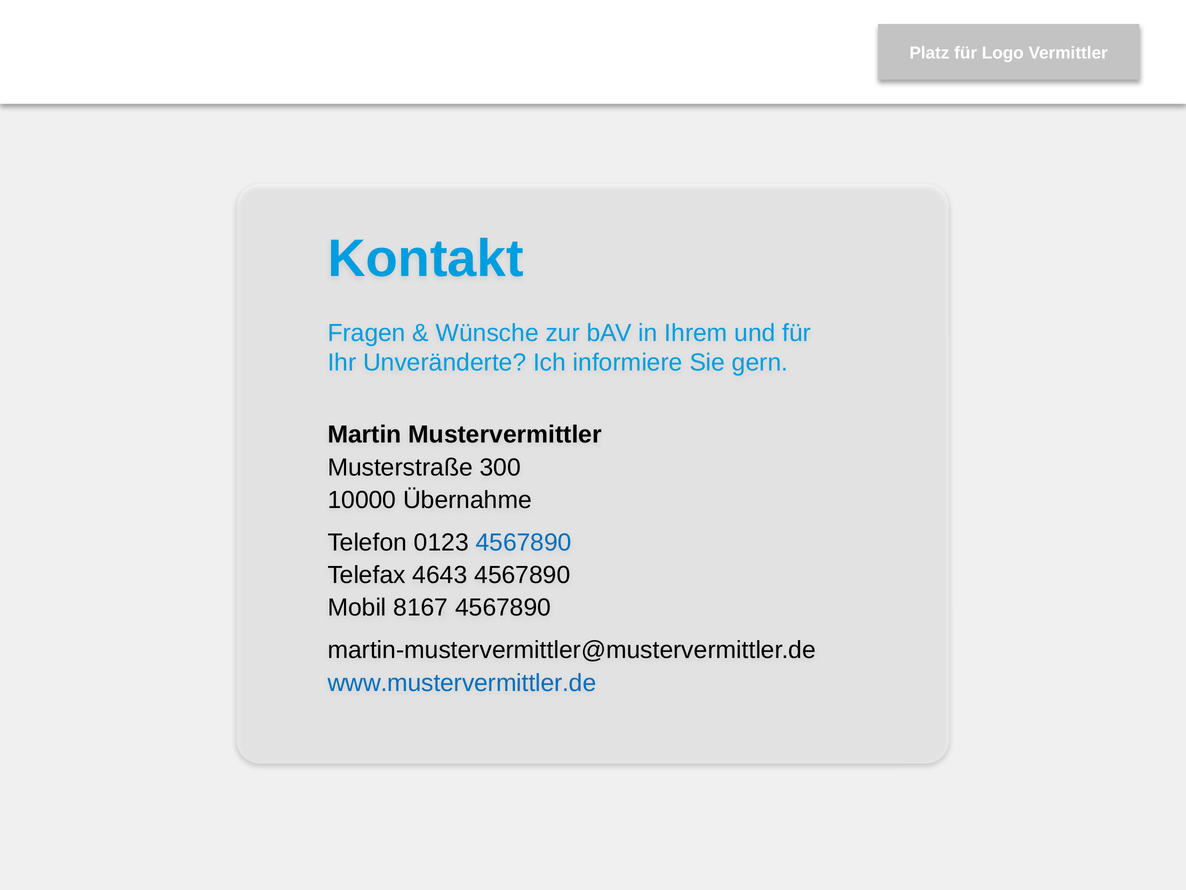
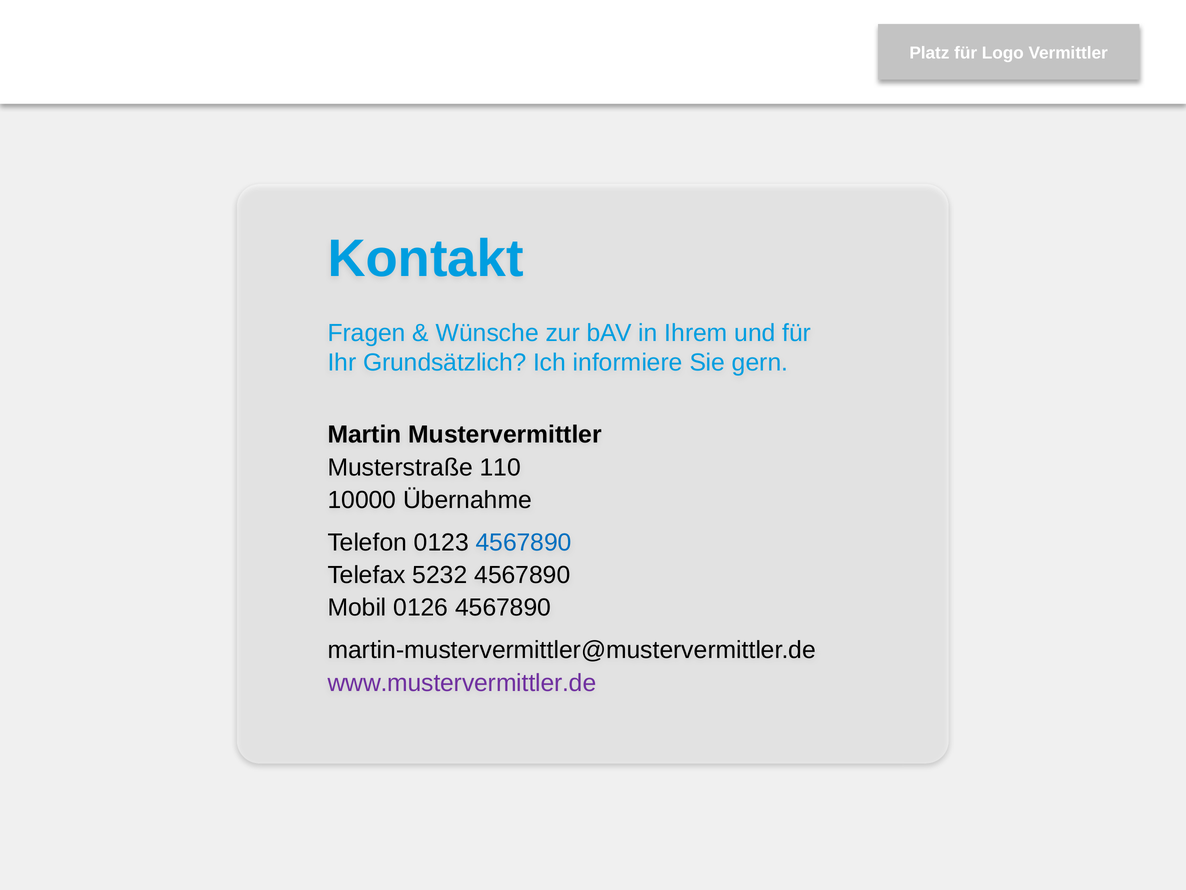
Unveränderte: Unveränderte -> Grundsätzlich
300: 300 -> 110
4643: 4643 -> 5232
8167: 8167 -> 0126
www.mustervermittler.de colour: blue -> purple
